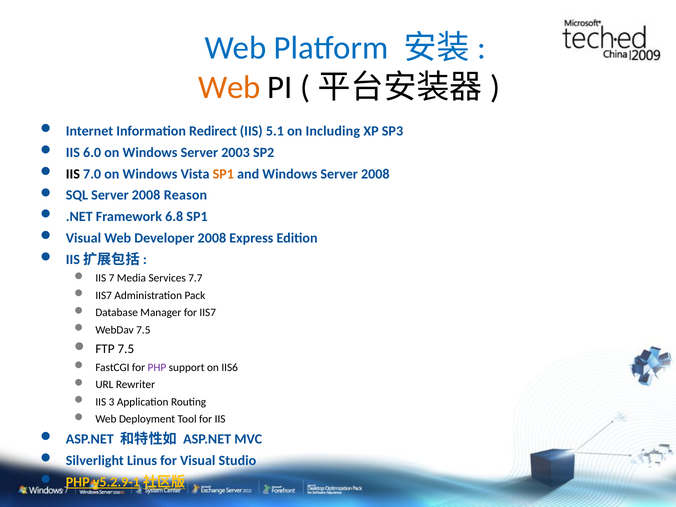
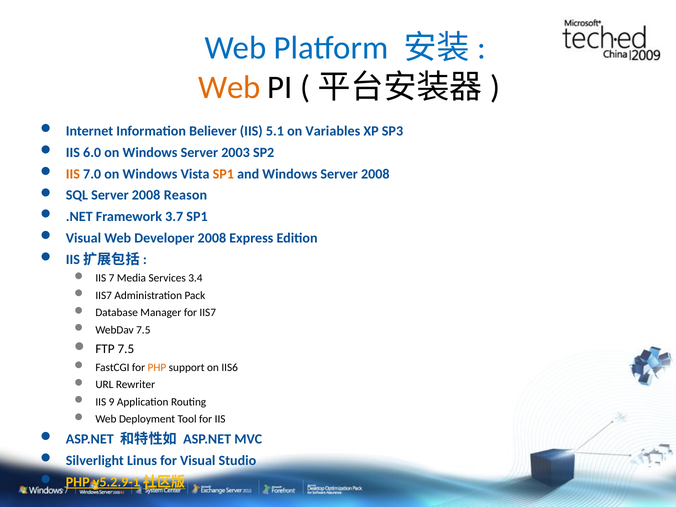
Redirect: Redirect -> Believer
Including: Including -> Variables
IIS at (73, 174) colour: black -> orange
6.8: 6.8 -> 3.7
7.7: 7.7 -> 3.4
PHP at (157, 367) colour: purple -> orange
3: 3 -> 9
